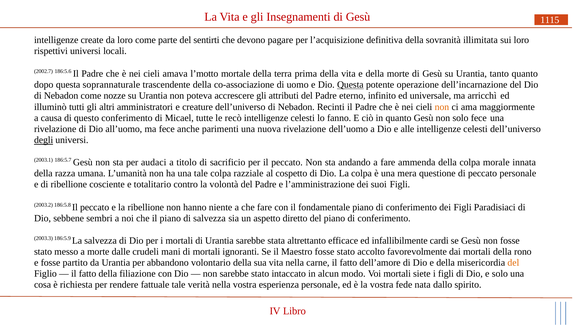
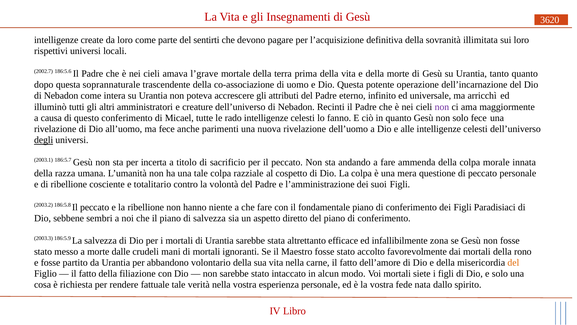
1115: 1115 -> 3620
l’motto: l’motto -> l’grave
Questa at (350, 85) underline: present -> none
nozze: nozze -> intera
non at (442, 107) colour: orange -> purple
recò: recò -> rado
audaci: audaci -> incerta
cardi: cardi -> zona
